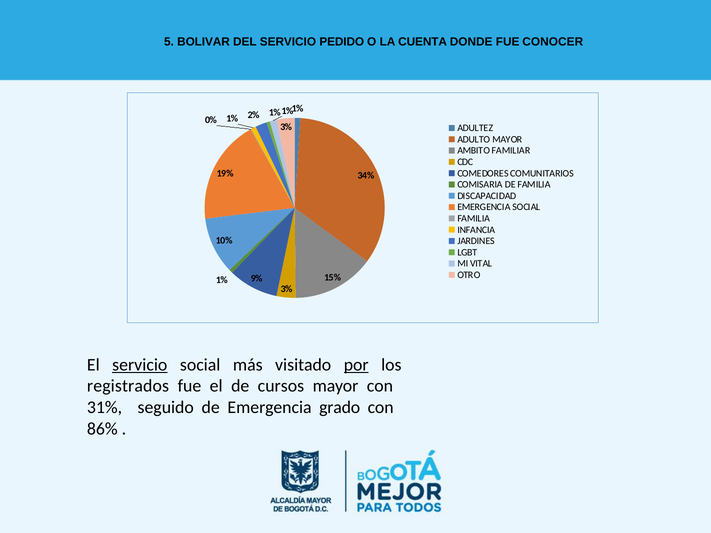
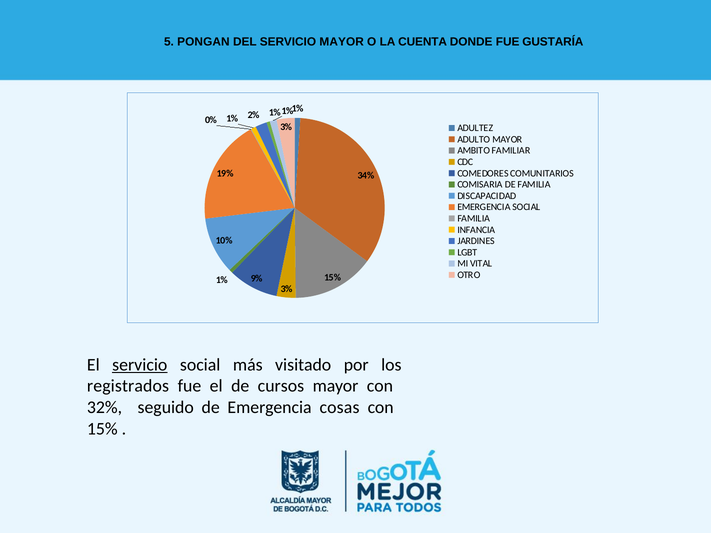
BOLIVAR: BOLIVAR -> PONGAN
SERVICIO PEDIDO: PEDIDO -> MAYOR
CONOCER: CONOCER -> GUSTARÍA
por underline: present -> none
31%: 31% -> 32%
grado: grado -> cosas
86% at (102, 429): 86% -> 15%
